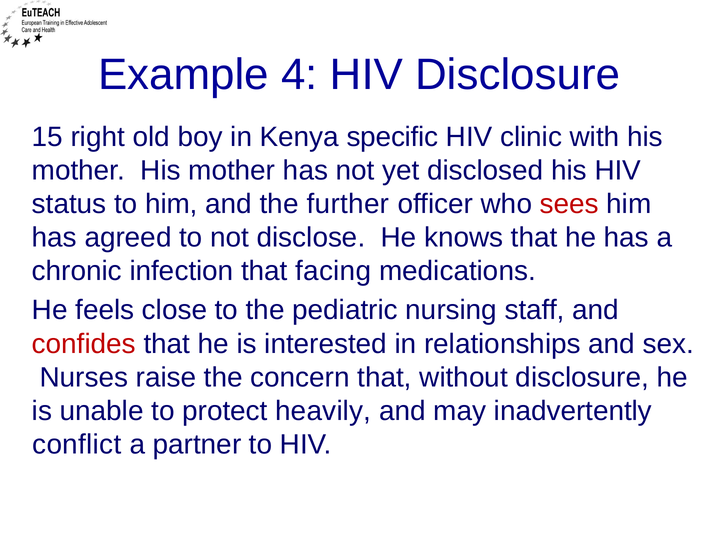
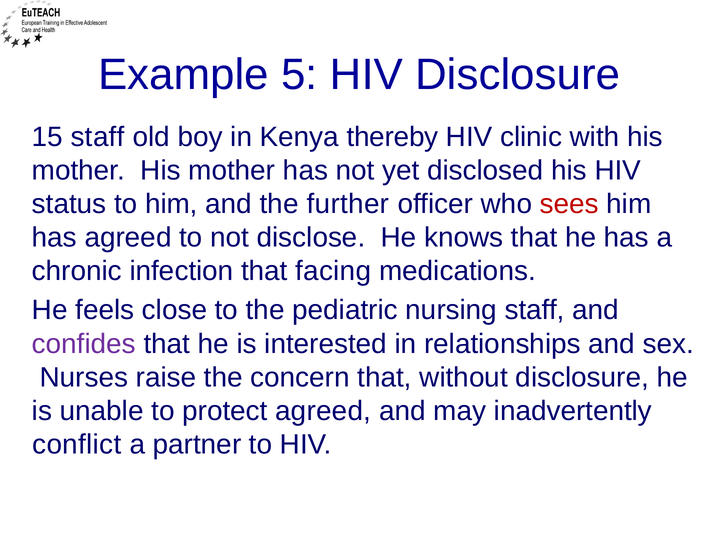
4: 4 -> 5
15 right: right -> staff
specific: specific -> thereby
confides colour: red -> purple
protect heavily: heavily -> agreed
